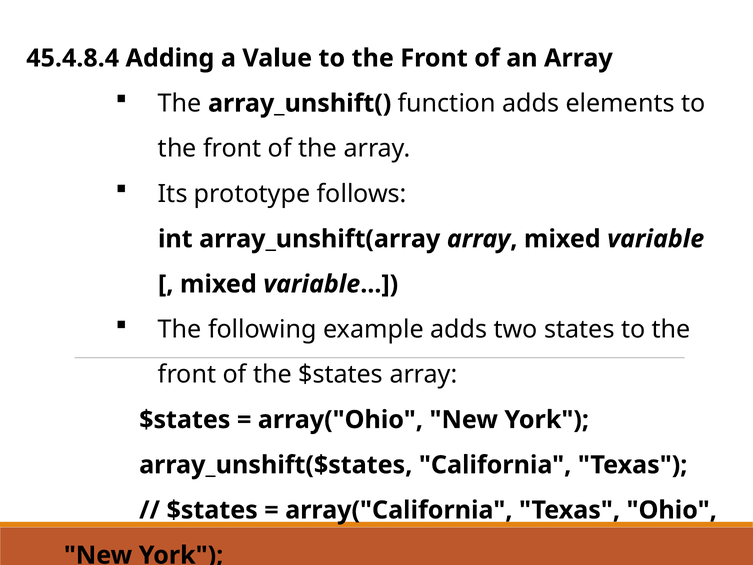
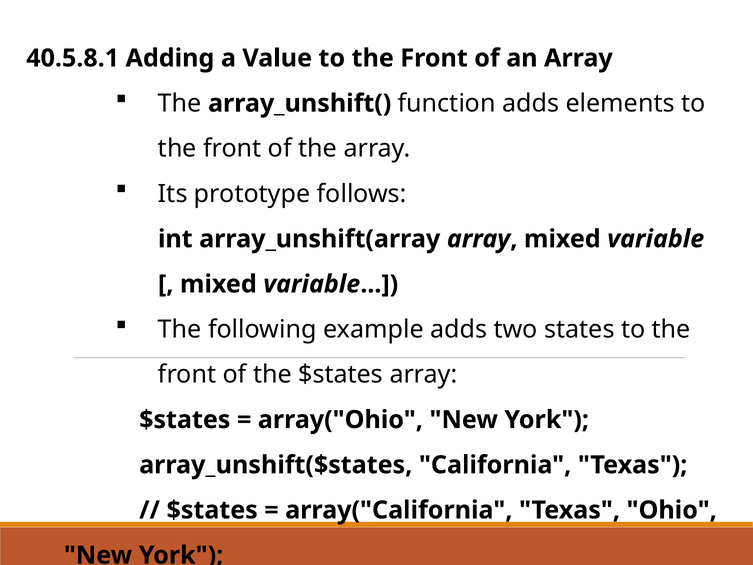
45.4.8.4: 45.4.8.4 -> 40.5.8.1
